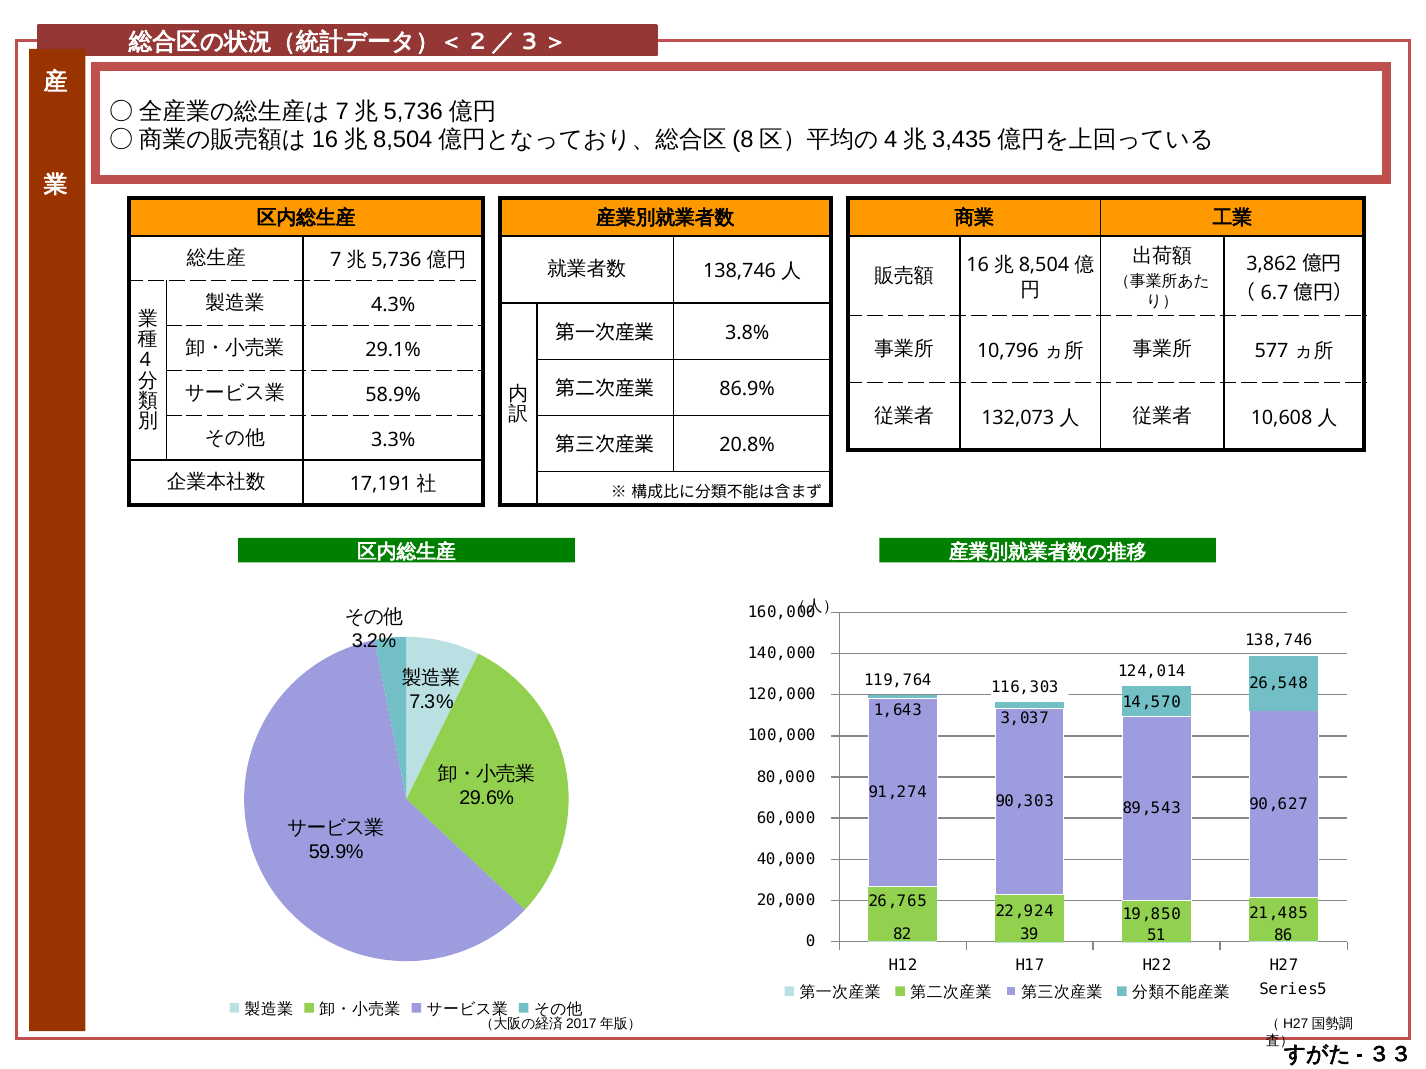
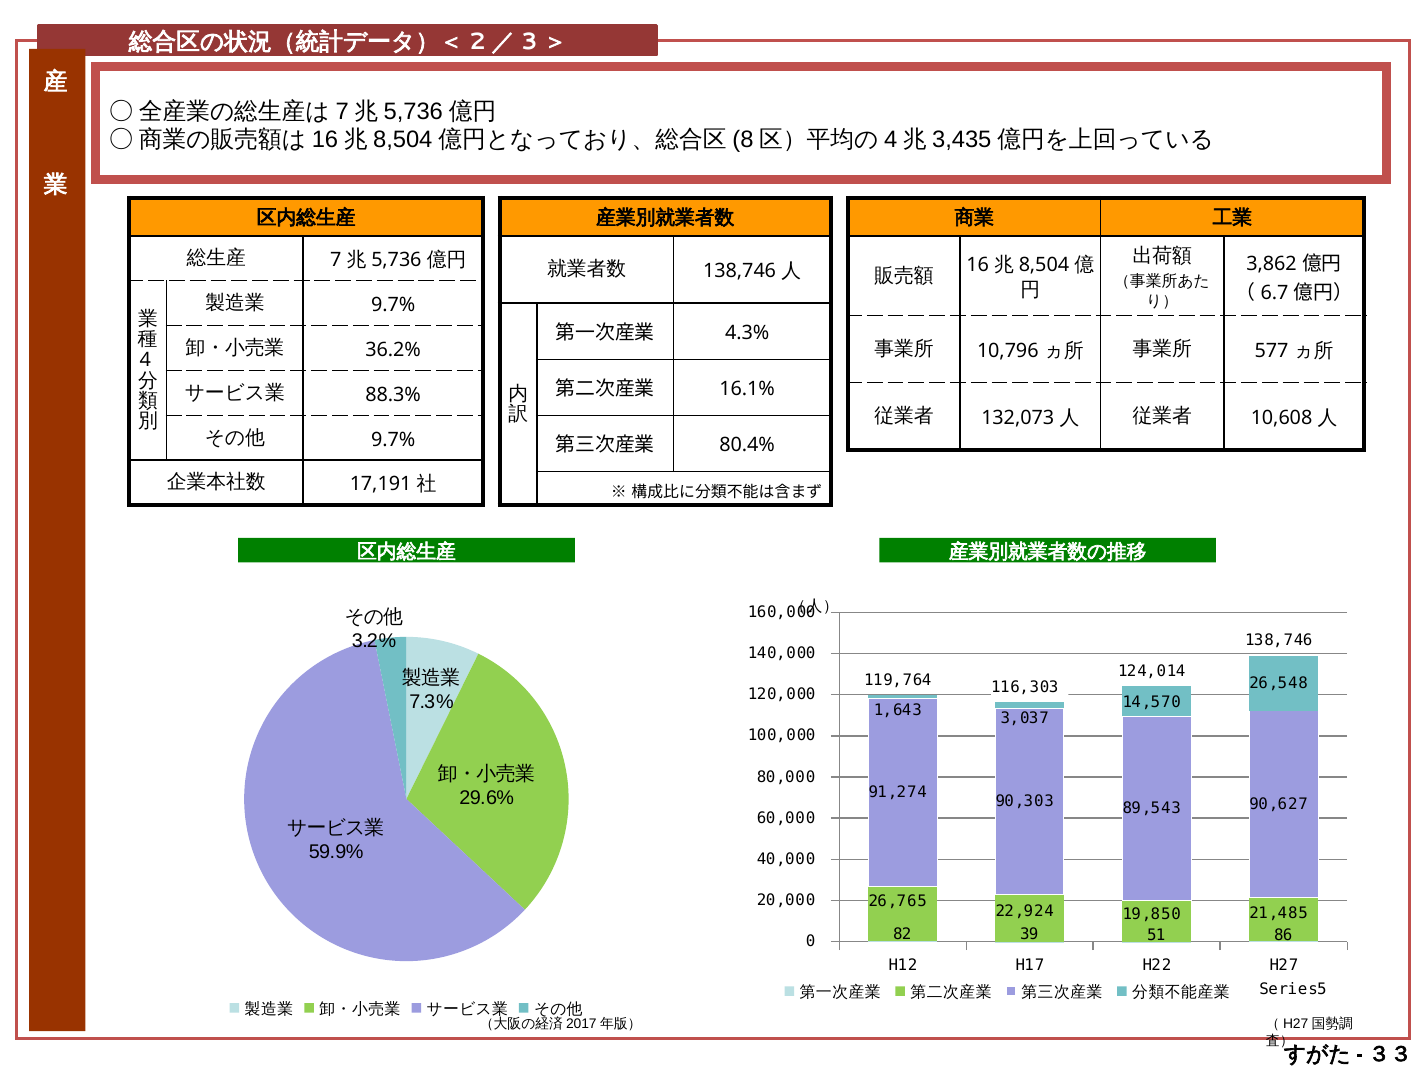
4.3% at (393, 305): 4.3% -> 9.7%
3.8%: 3.8% -> 4.3%
29.1%: 29.1% -> 36.2%
86.9%: 86.9% -> 16.1%
58.9%: 58.9% -> 88.3%
3.3% at (393, 440): 3.3% -> 9.7%
20.8%: 20.8% -> 80.4%
